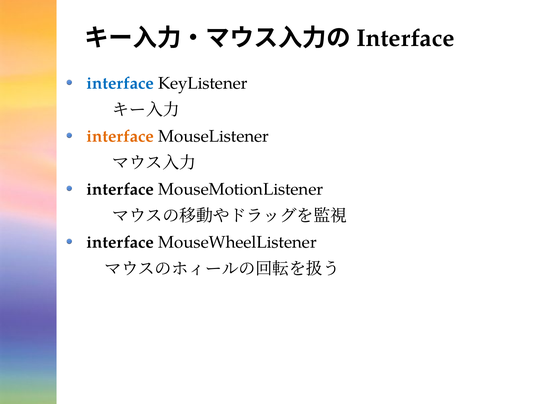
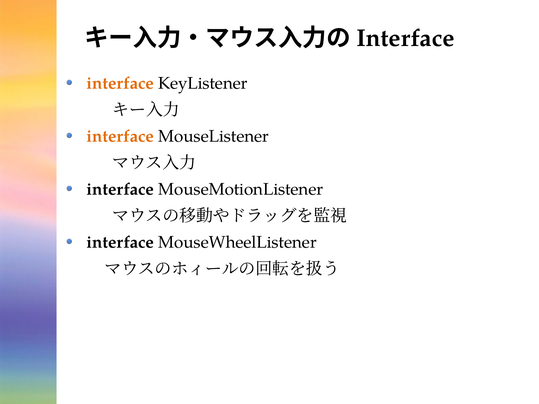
interface at (120, 83) colour: blue -> orange
